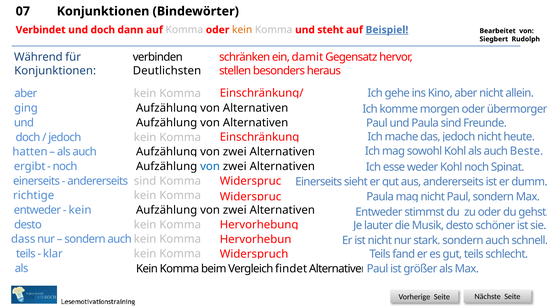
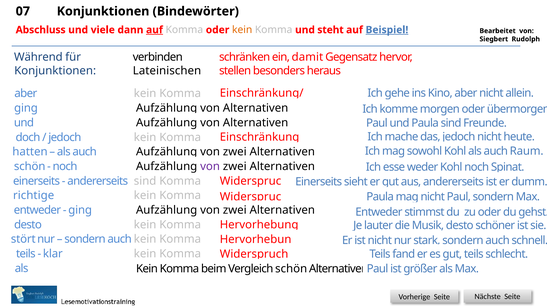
Verbindet: Verbindet -> Abschluss
doch at (103, 30): doch -> viele
auf at (154, 30) underline: none -> present
Deutlichsten: Deutlichsten -> Lateinischen
Beste: Beste -> Raum
ergibt at (30, 166): ergibt -> schön
von at (210, 166) colour: blue -> purple
kein at (80, 210): kein -> ging
dass: dass -> stört
findet at (291, 268): findet -> schön
